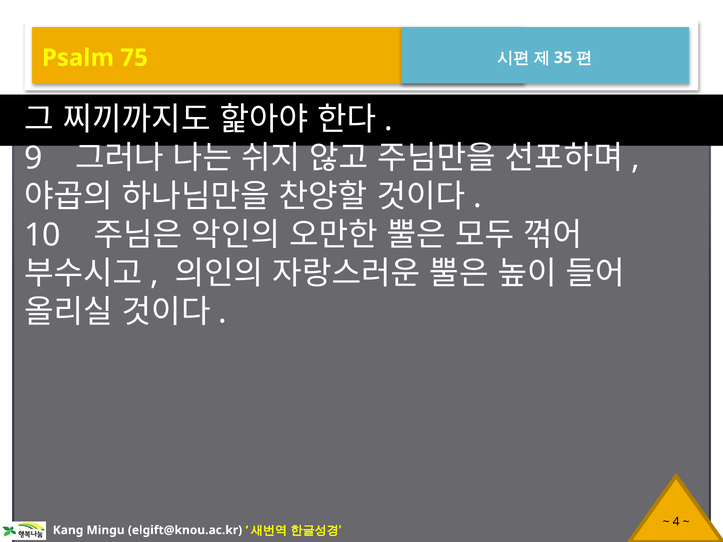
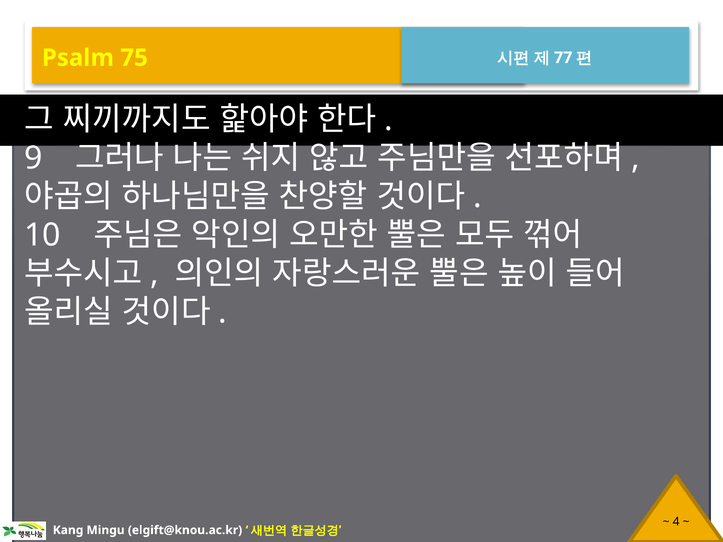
35: 35 -> 77
